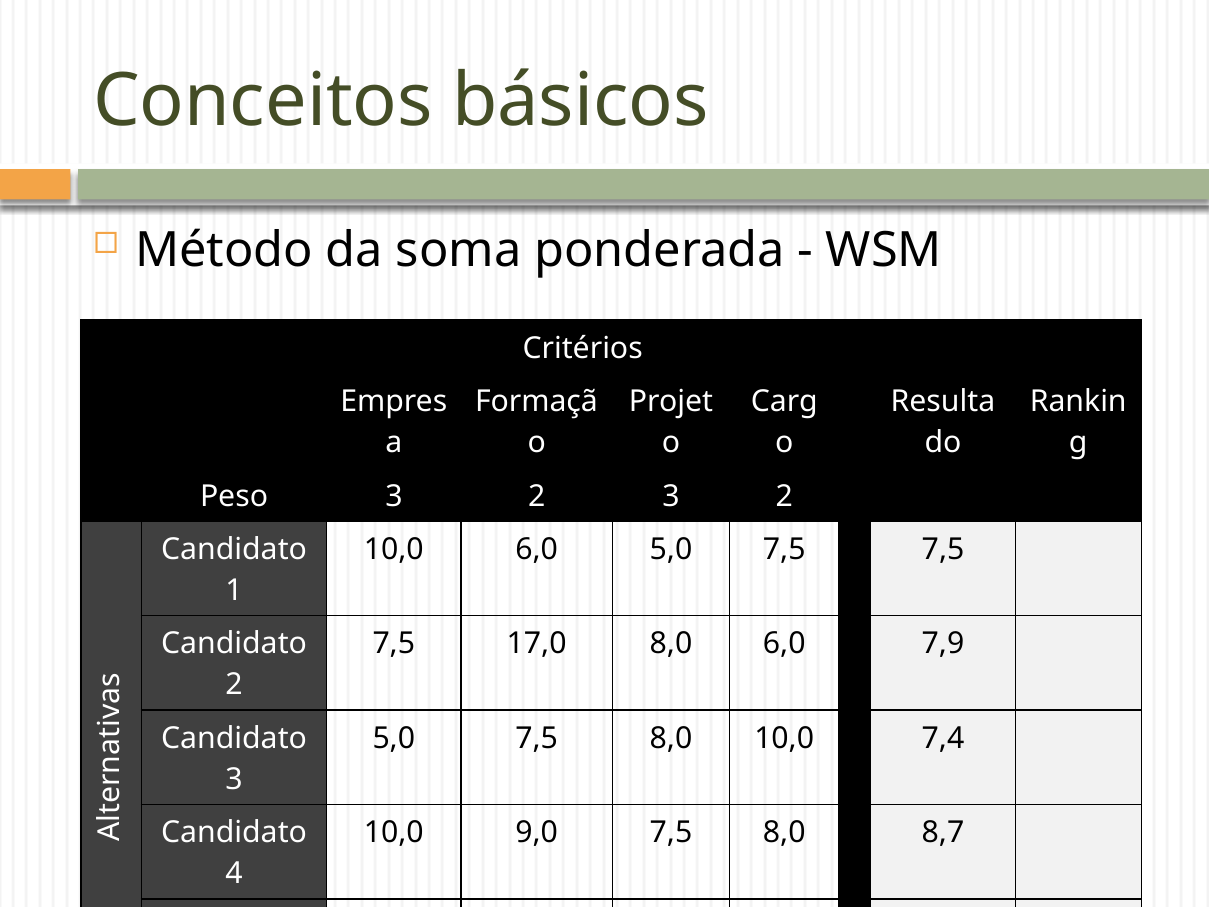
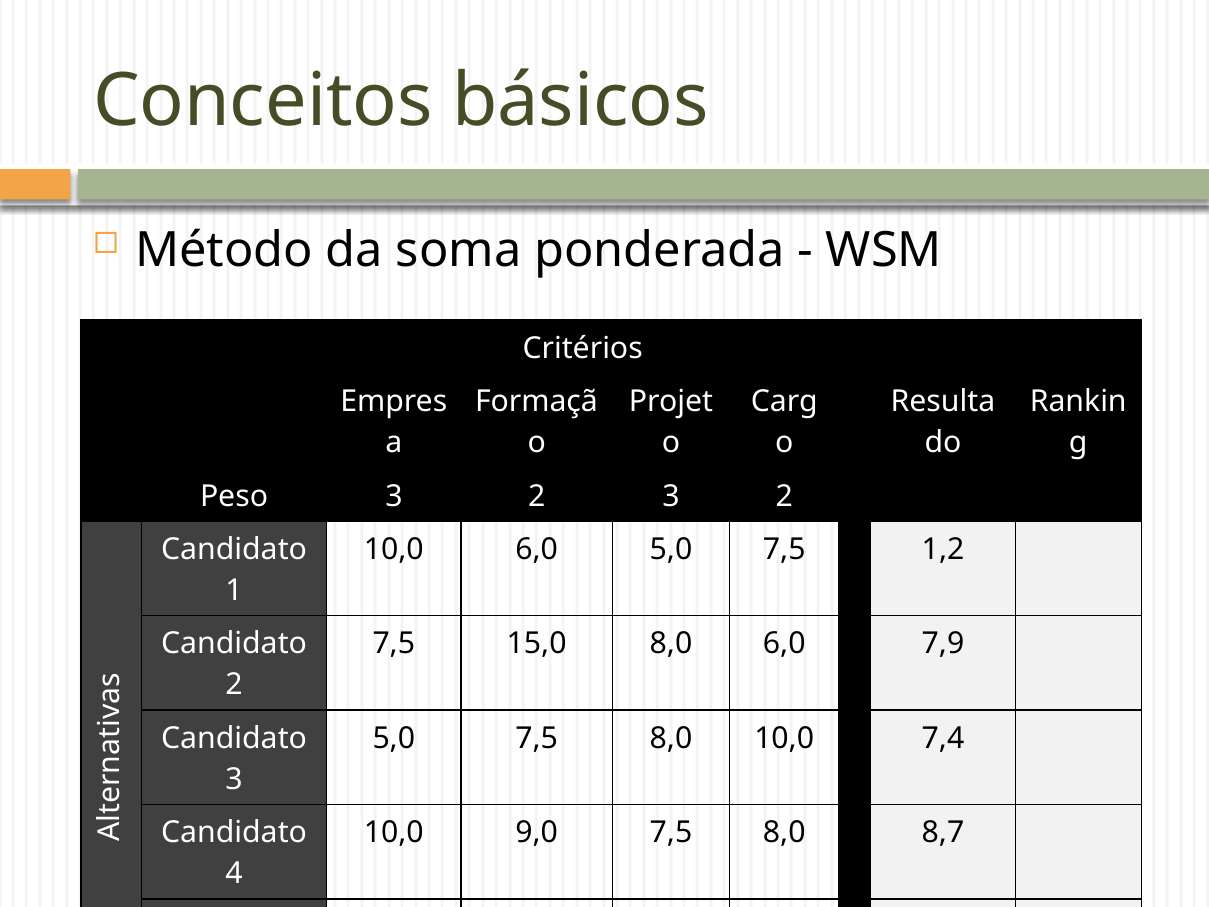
7,5 7,5: 7,5 -> 1,2
17,0: 17,0 -> 15,0
